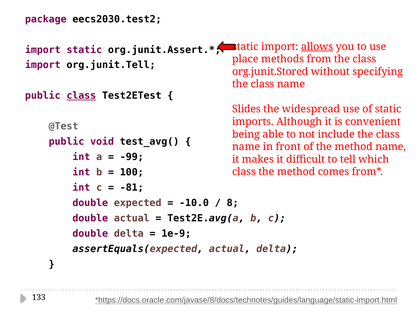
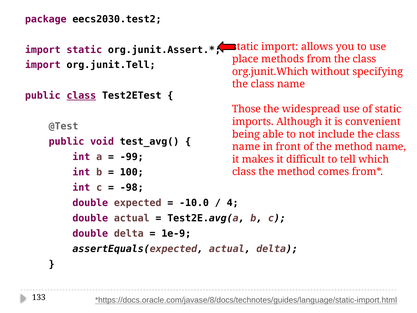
allows underline: present -> none
org.junit.Stored: org.junit.Stored -> org.junit.Which
Slides: Slides -> Those
-81: -81 -> -98
8: 8 -> 4
